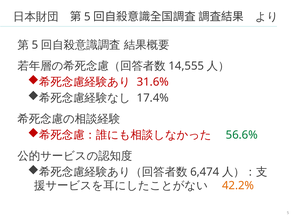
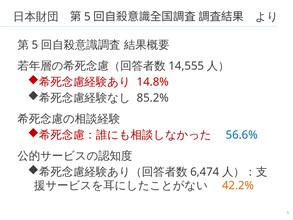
31.6%: 31.6% -> 14.8%
17.4%: 17.4% -> 85.2%
56.6% colour: green -> blue
